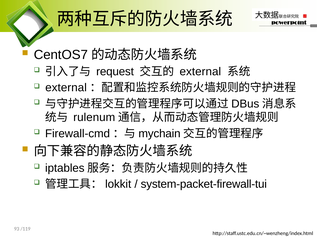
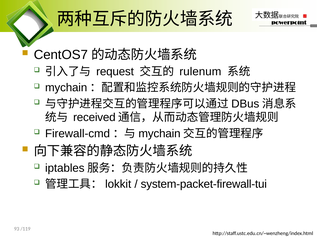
external at (200, 72): external -> rulenum
external at (66, 88): external -> mychain
rulenum: rulenum -> received
